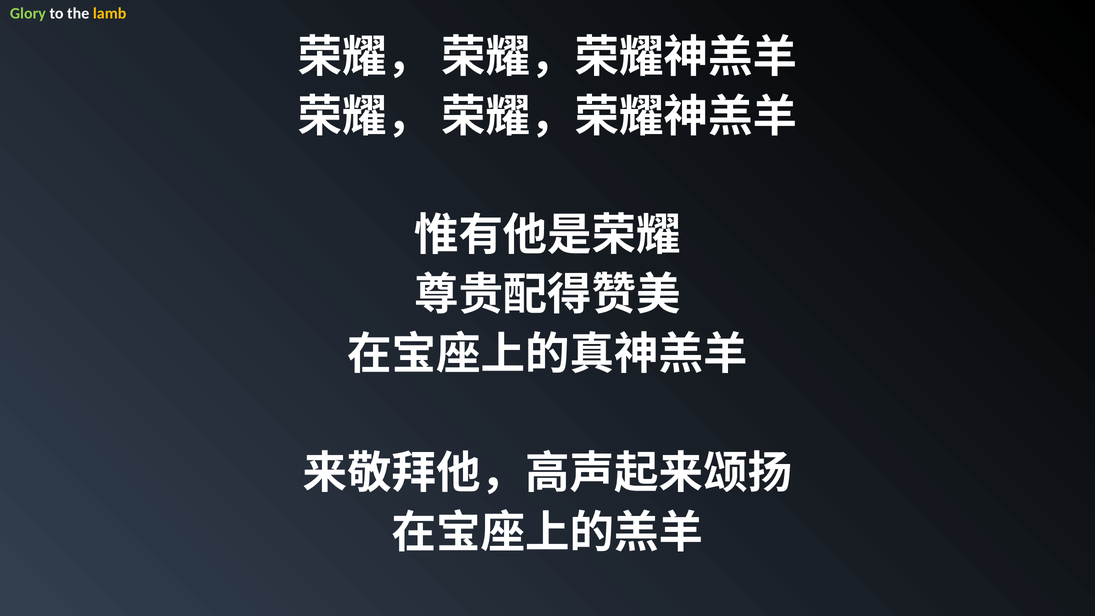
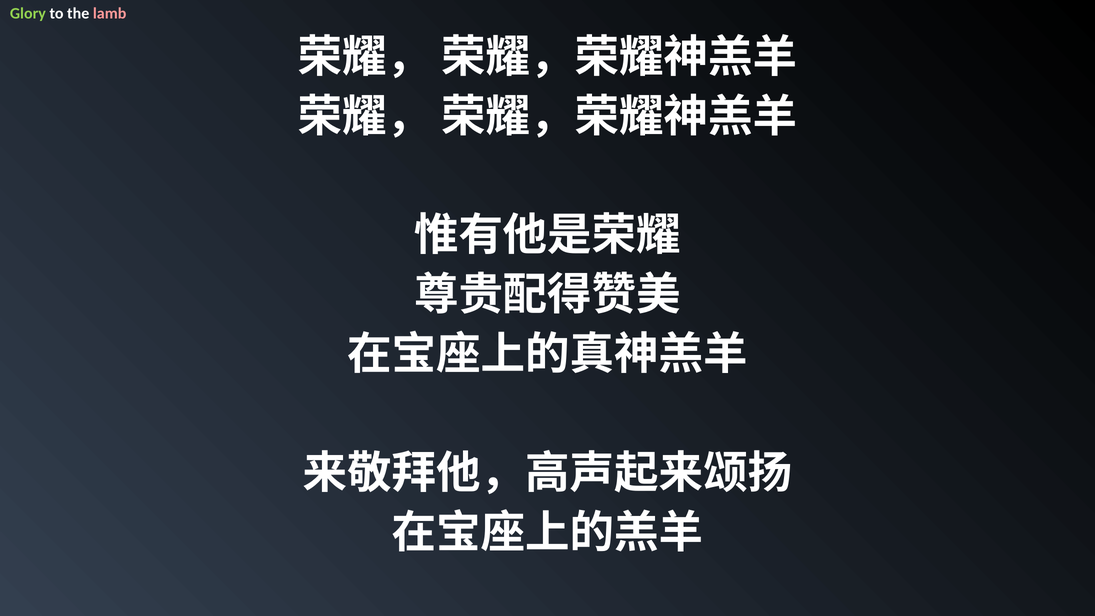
lamb colour: yellow -> pink
